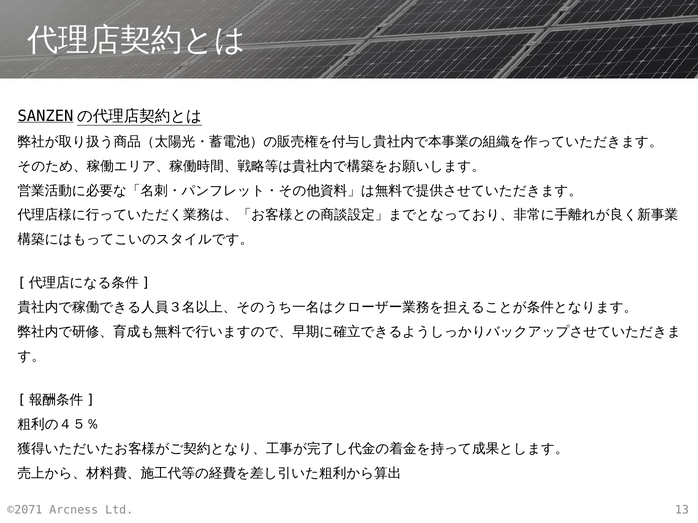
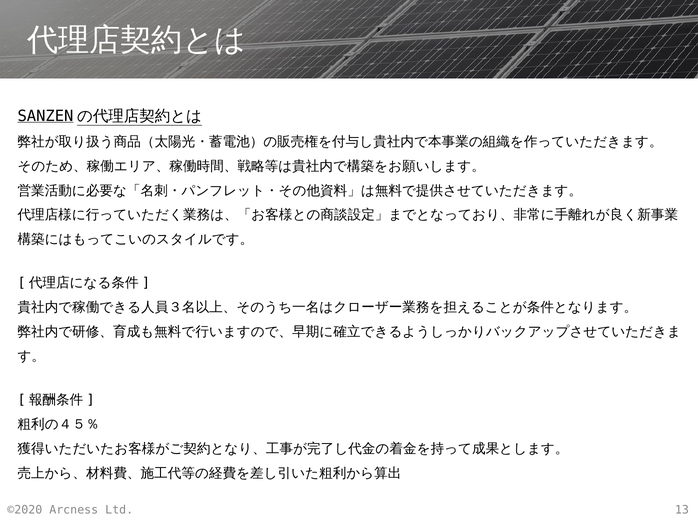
©2071: ©2071 -> ©2020
